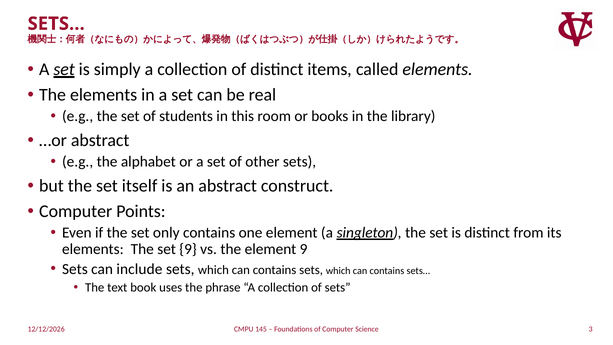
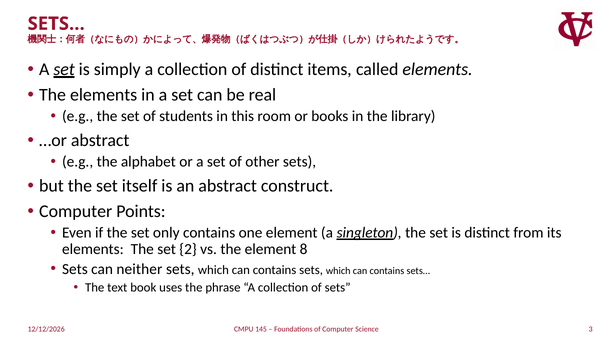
set 9: 9 -> 2
element 9: 9 -> 8
include: include -> neither
